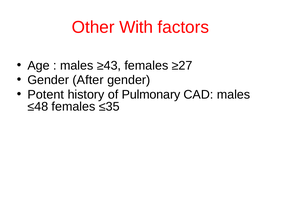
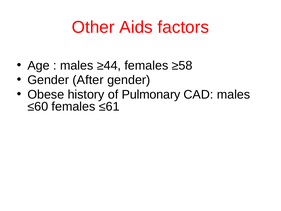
With: With -> Aids
≥43: ≥43 -> ≥44
≥27: ≥27 -> ≥58
Potent: Potent -> Obese
≤48: ≤48 -> ≤60
≤35: ≤35 -> ≤61
